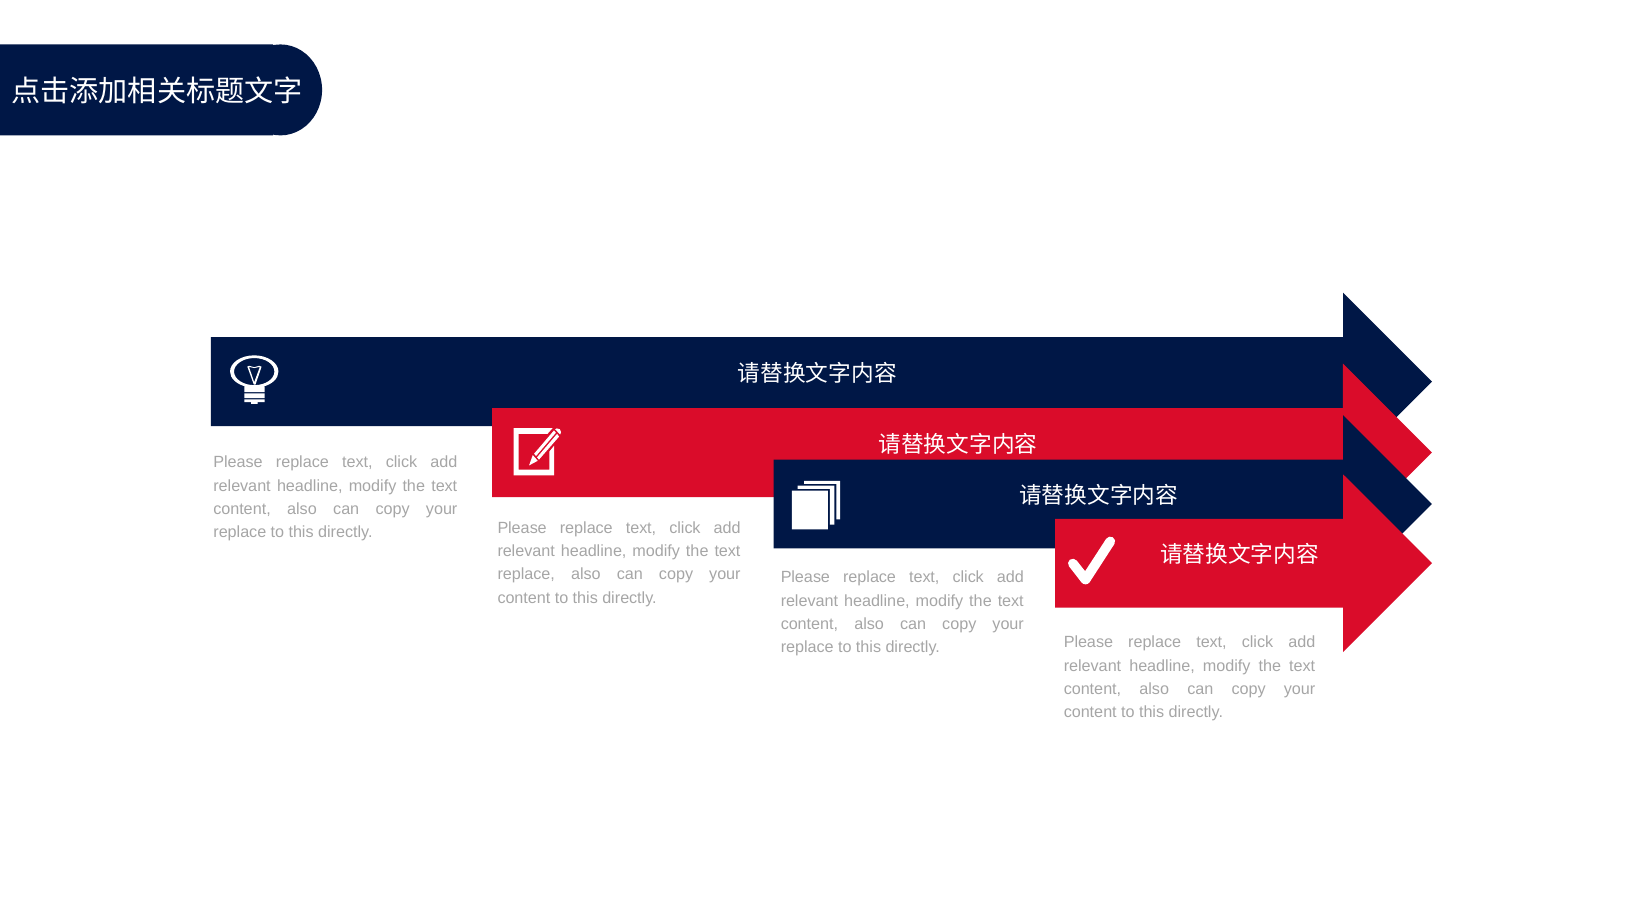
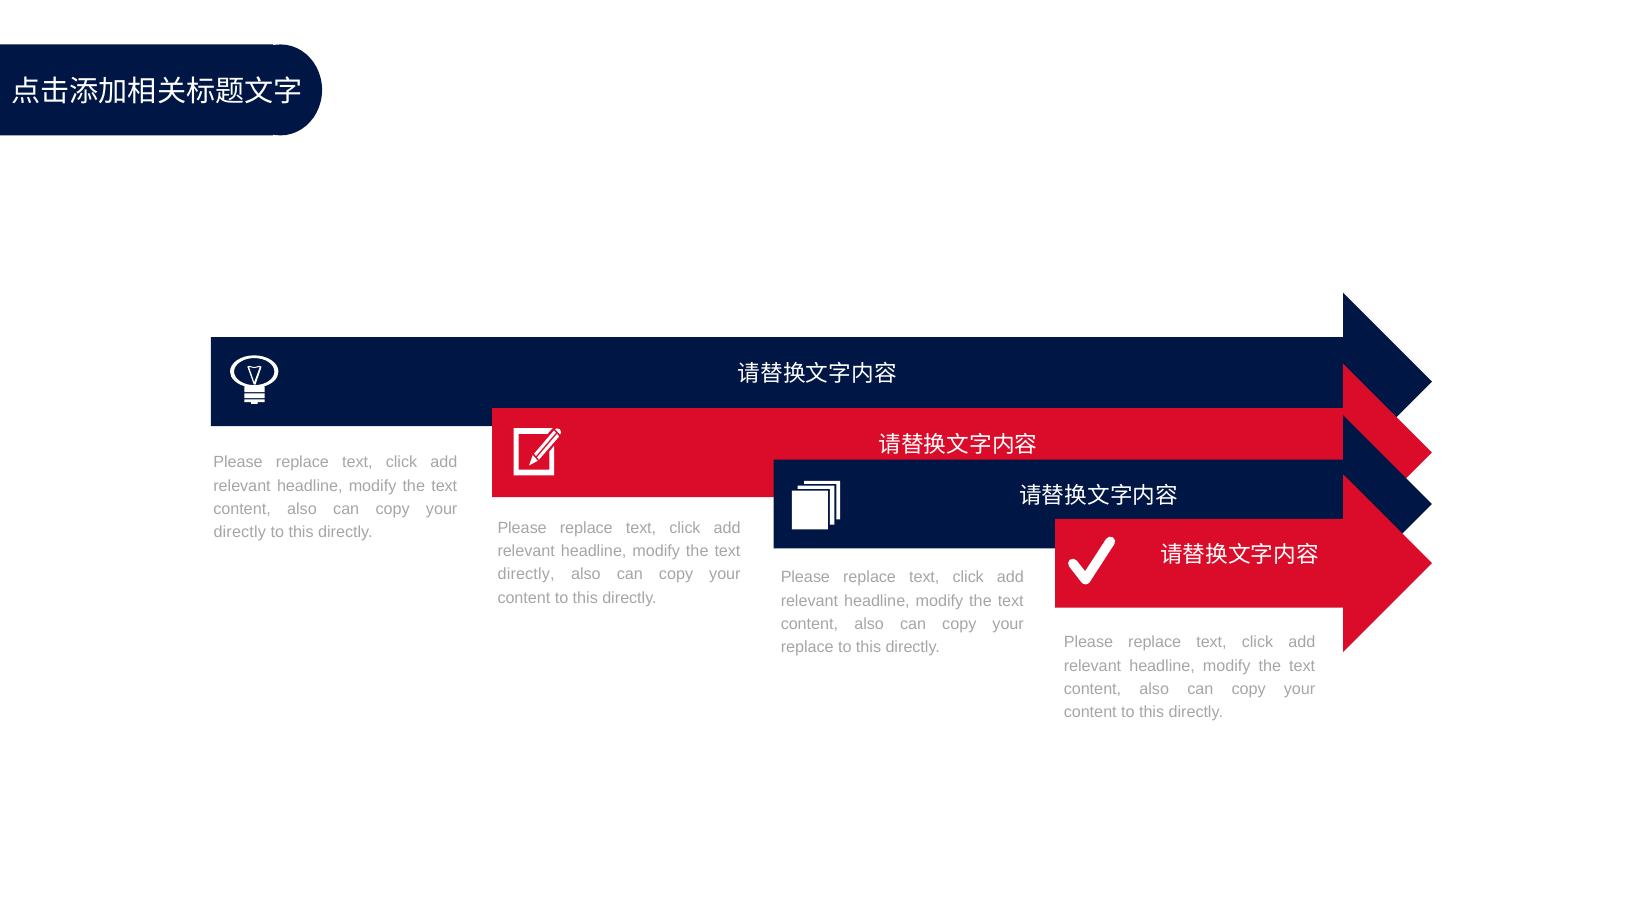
replace at (240, 532): replace -> directly
replace at (526, 574): replace -> directly
